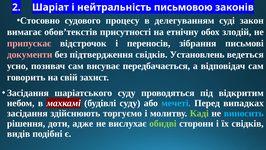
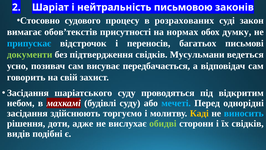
делегуванням: делегуванням -> розрахованих
етнічну: етнічну -> нормах
злодій: злодій -> думку
припускає colour: pink -> light blue
зібрання: зібрання -> багатьох
документи colour: pink -> light green
Установлень: Установлень -> Мусульмани
випадках: випадках -> однорідні
Каді colour: light green -> yellow
